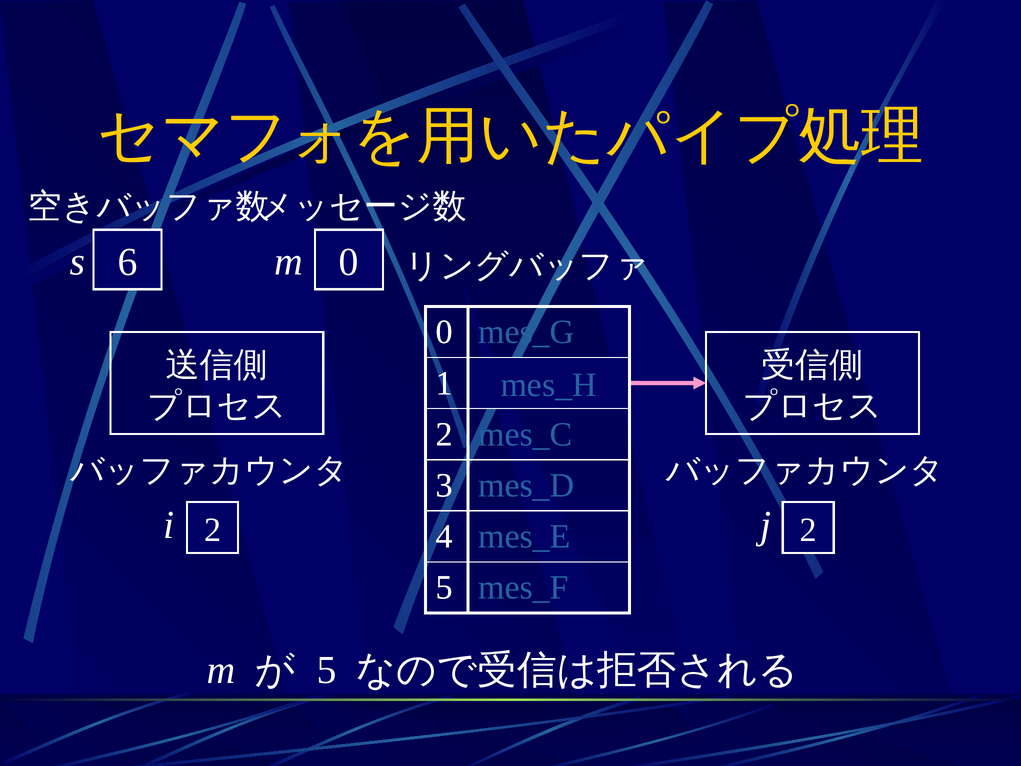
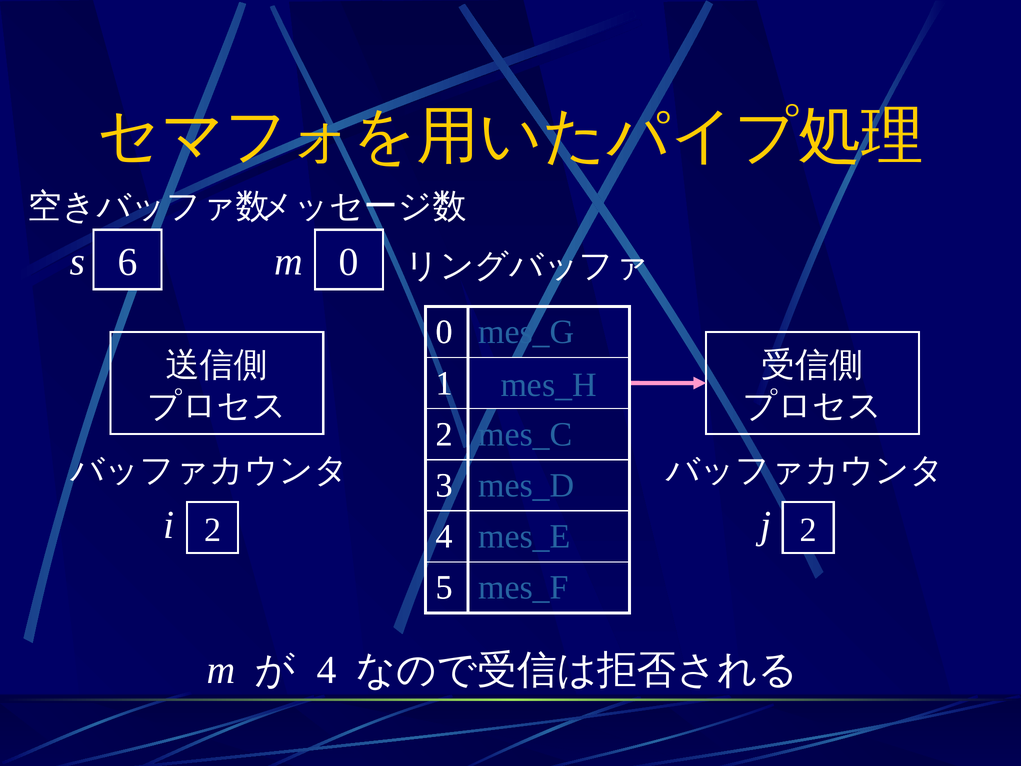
5 at (327, 670): 5 -> 4
